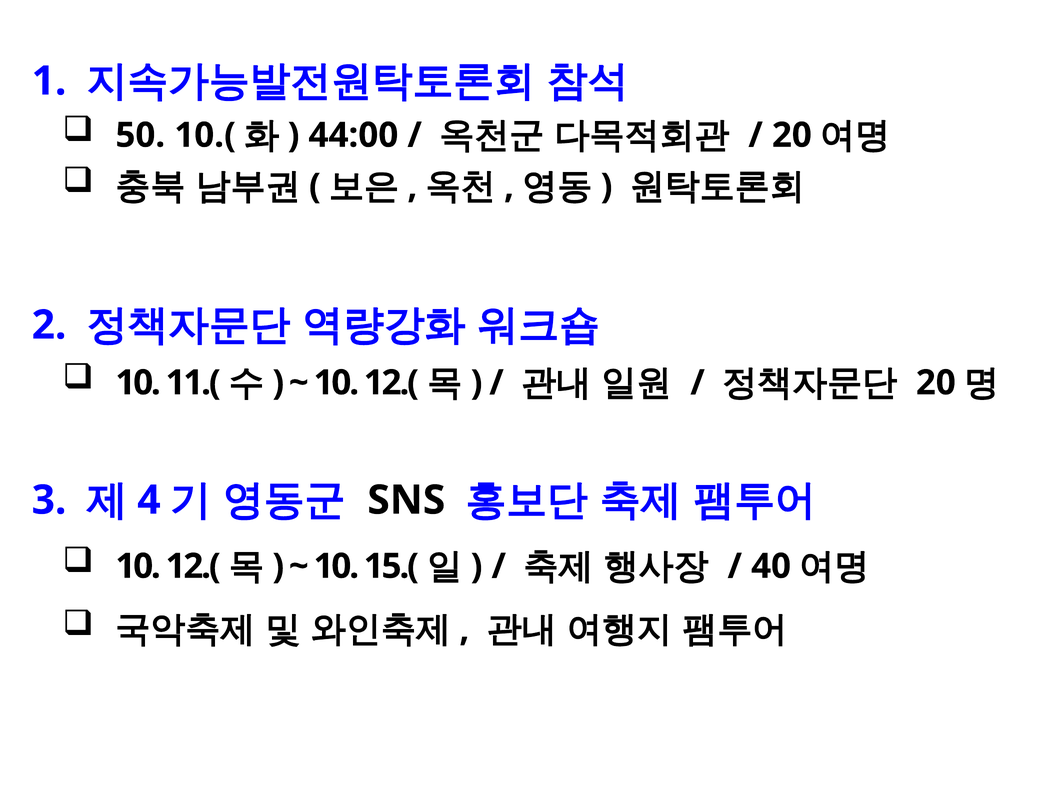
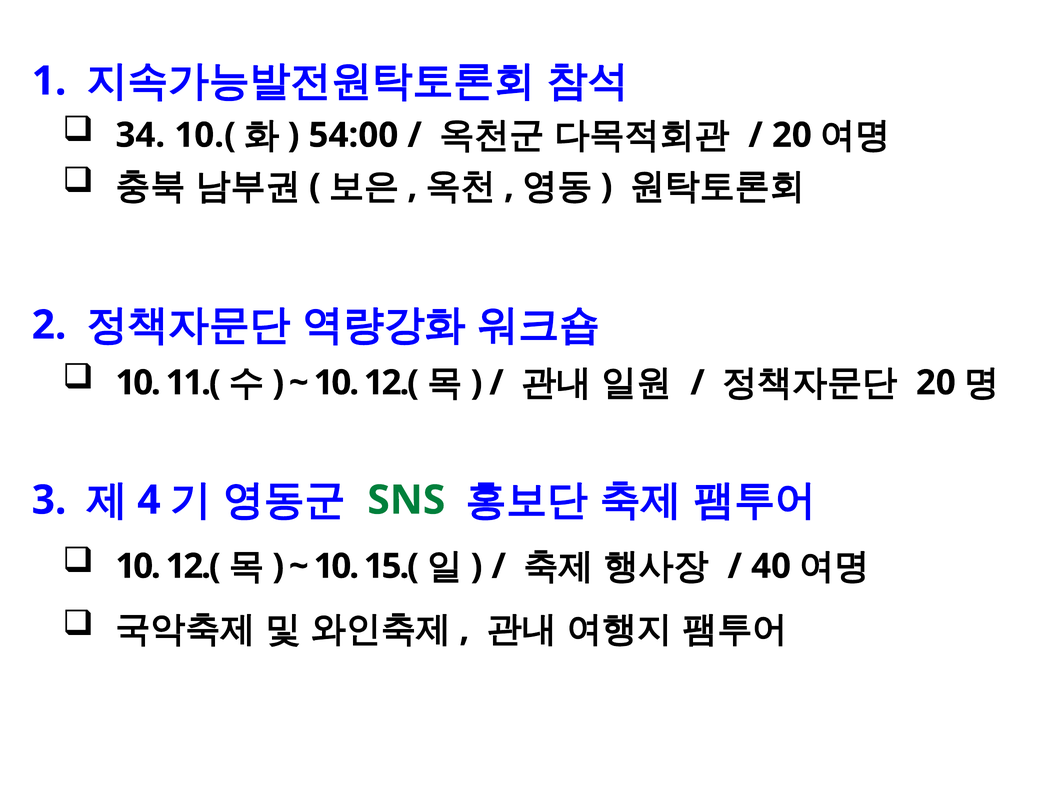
50: 50 -> 34
44:00: 44:00 -> 54:00
SNS colour: black -> green
